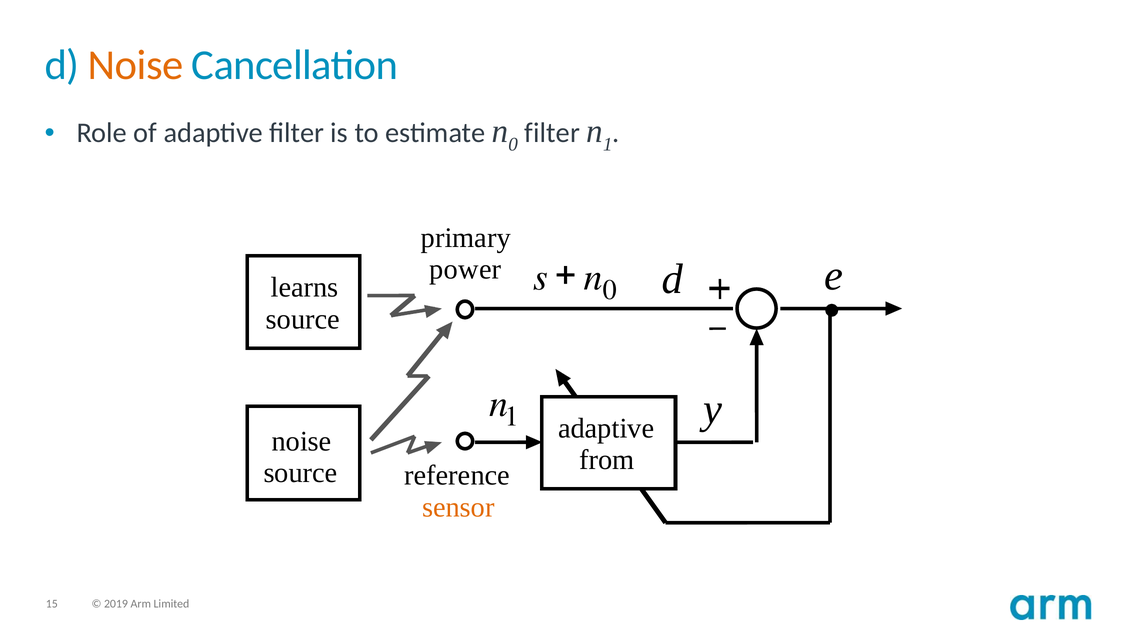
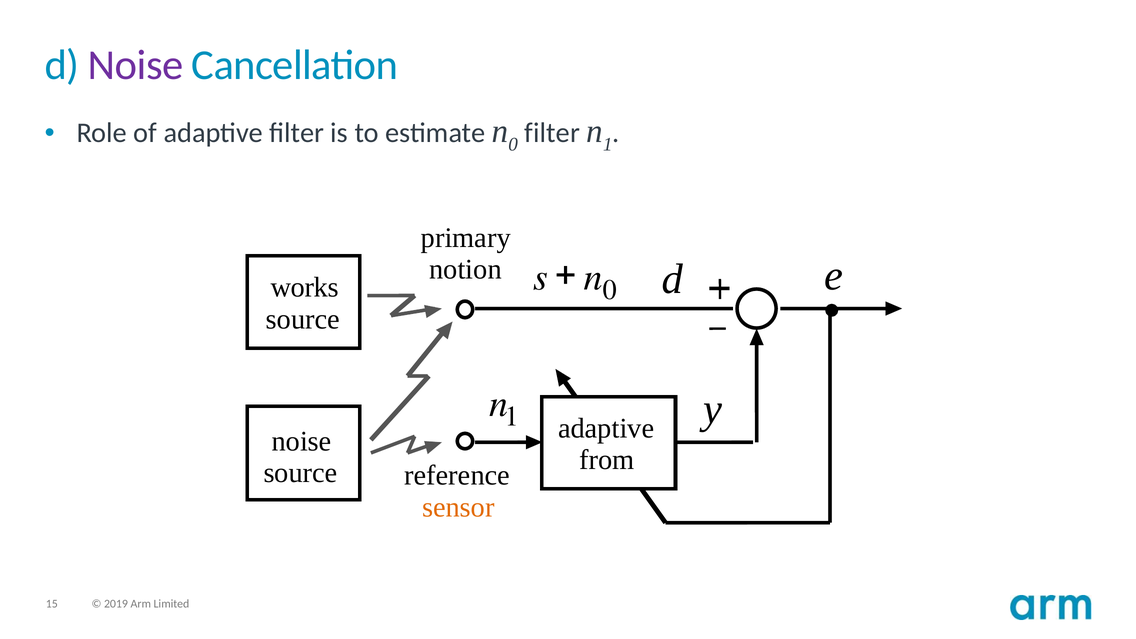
Noise at (136, 65) colour: orange -> purple
power: power -> notion
learns: learns -> works
